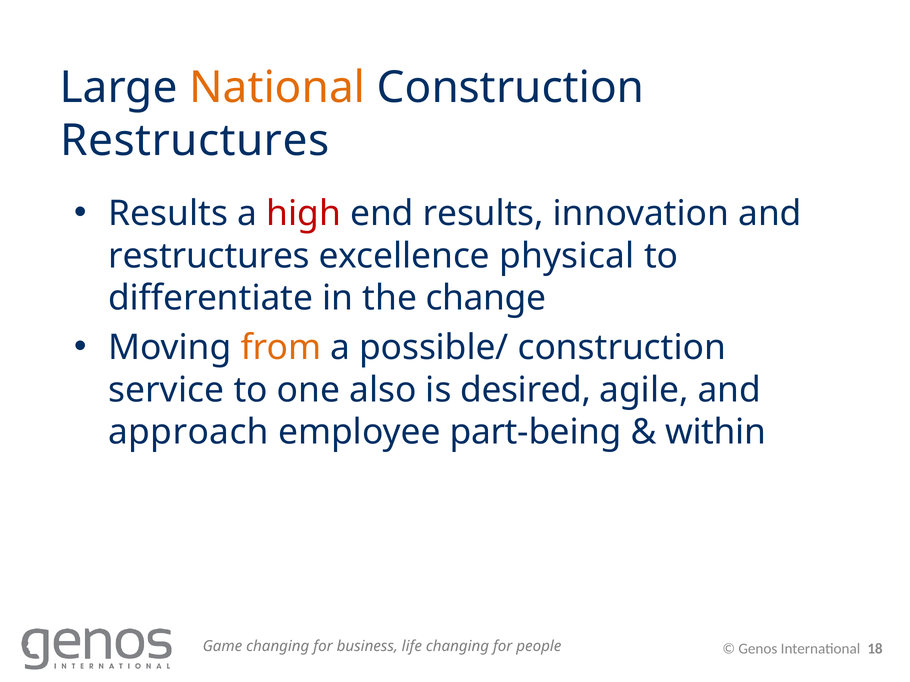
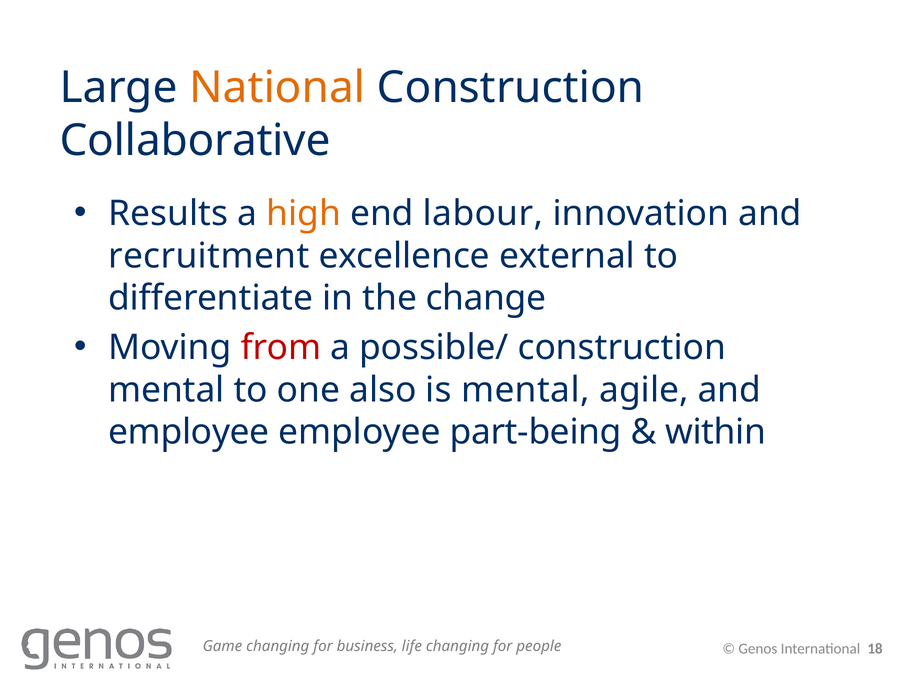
Restructures at (195, 141): Restructures -> Collaborative
high colour: red -> orange
end results: results -> labour
restructures at (209, 256): restructures -> recruitment
physical: physical -> external
from colour: orange -> red
service at (166, 390): service -> mental
is desired: desired -> mental
approach at (188, 433): approach -> employee
